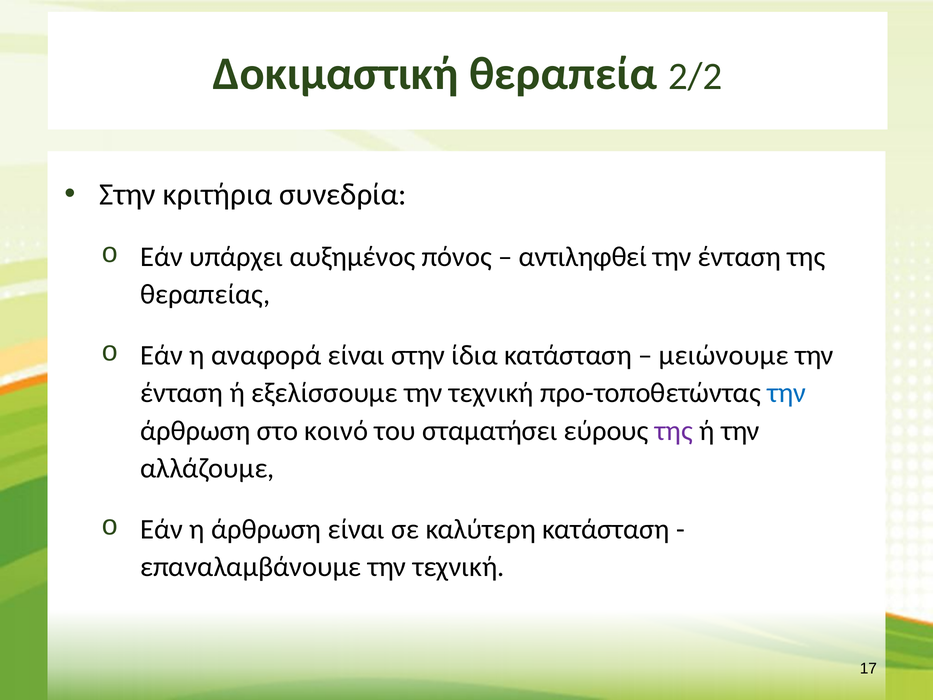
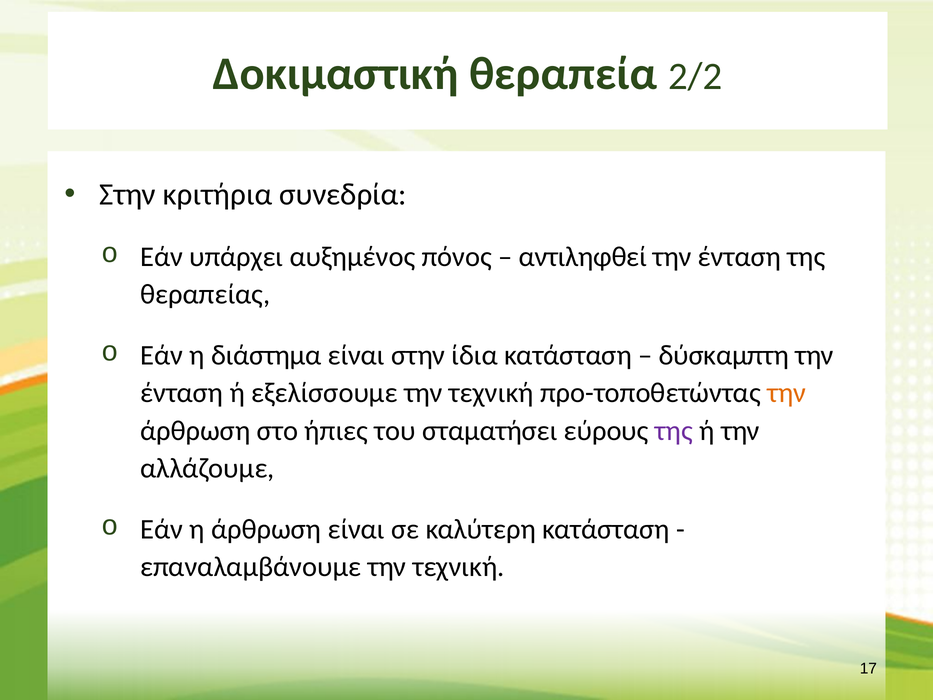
αναφορά: αναφορά -> διάστημα
μειώνουμε: μειώνουμε -> δύσκαμπτη
την at (787, 393) colour: blue -> orange
κοινό: κοινό -> ήπιες
